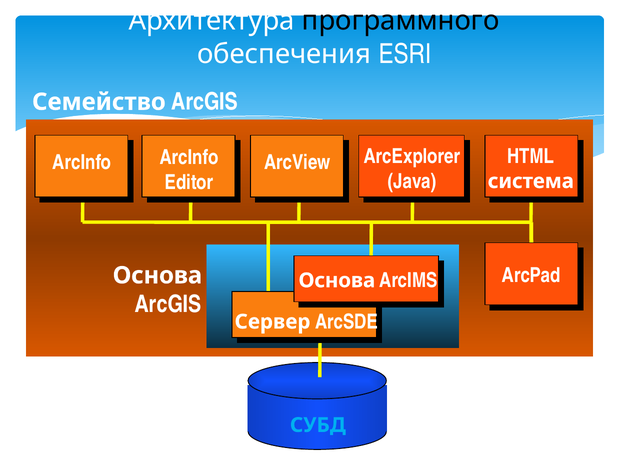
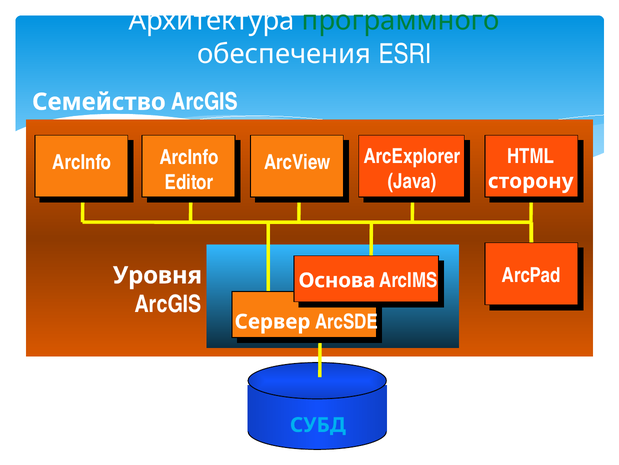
программного colour: black -> green
система: система -> сторону
Основа at (157, 275): Основа -> Уровня
